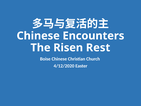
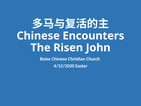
Rest: Rest -> John
